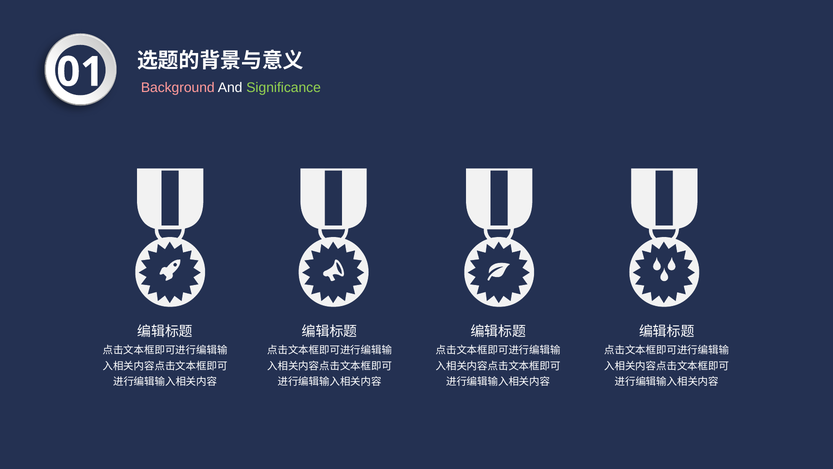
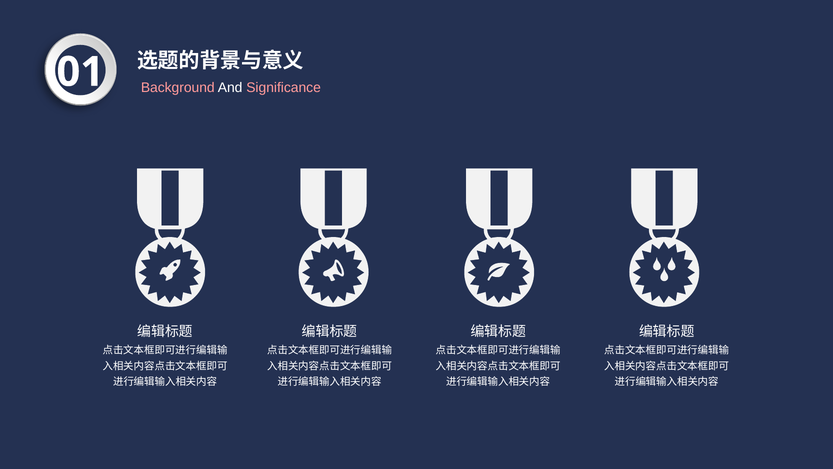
Significance colour: light green -> pink
